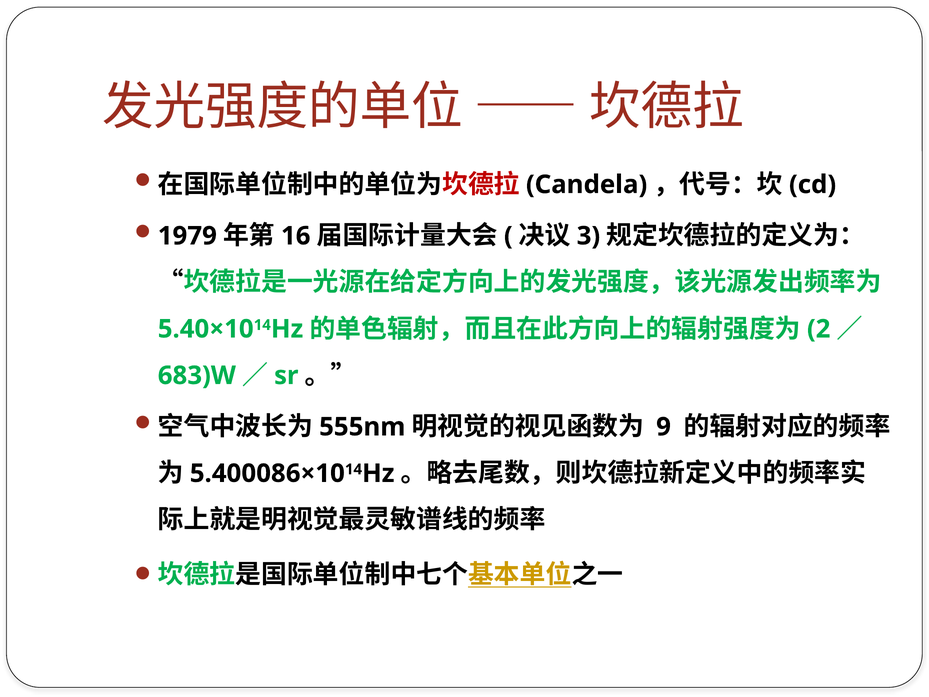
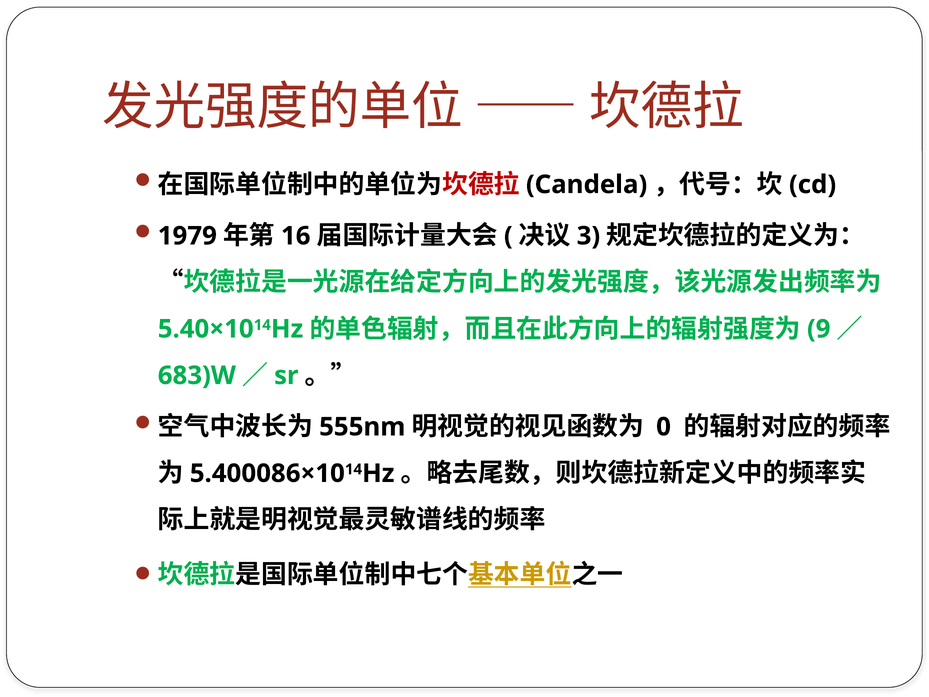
2: 2 -> 9
9: 9 -> 0
